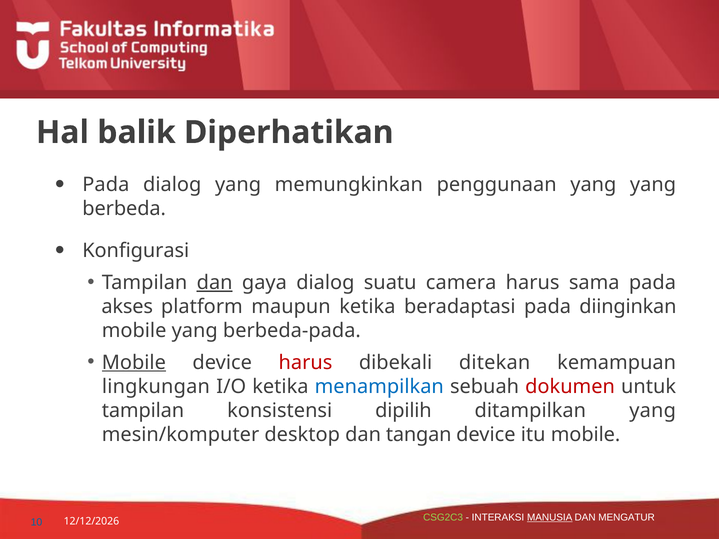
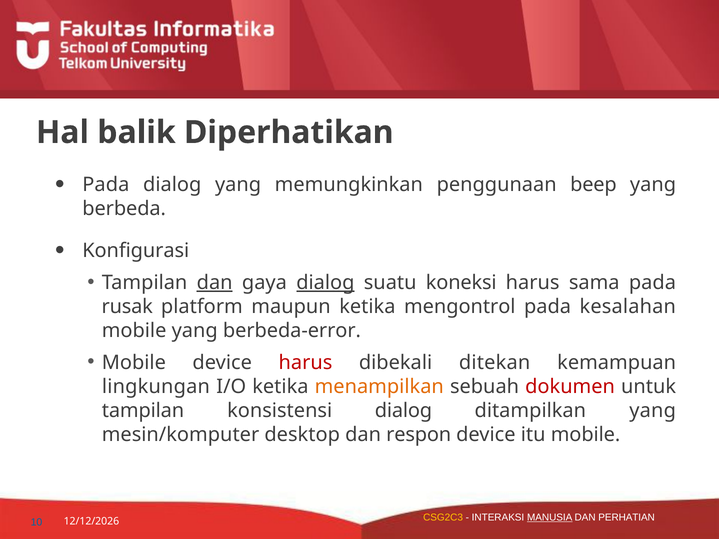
penggunaan yang: yang -> beep
dialog at (325, 283) underline: none -> present
camera: camera -> koneksi
akses: akses -> rusak
beradaptasi: beradaptasi -> mengontrol
diinginkan: diinginkan -> kesalahan
berbeda-pada: berbeda-pada -> berbeda-error
Mobile at (134, 363) underline: present -> none
menampilkan colour: blue -> orange
konsistensi dipilih: dipilih -> dialog
tangan: tangan -> respon
CSG2C3 colour: light green -> yellow
MENGATUR: MENGATUR -> PERHATIAN
